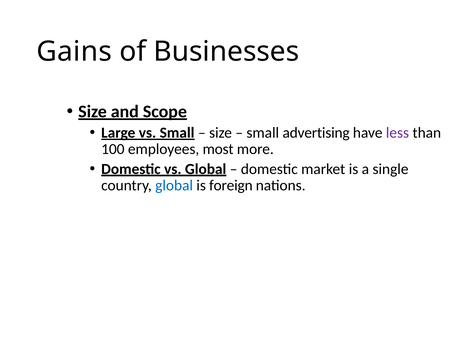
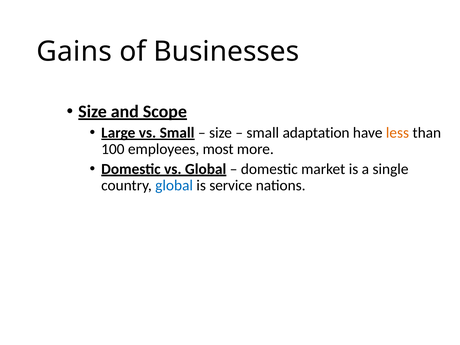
advertising: advertising -> adaptation
less colour: purple -> orange
foreign: foreign -> service
